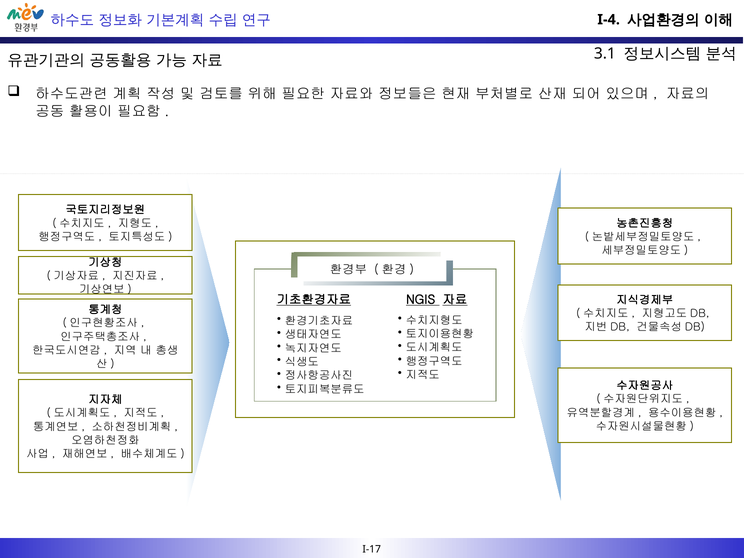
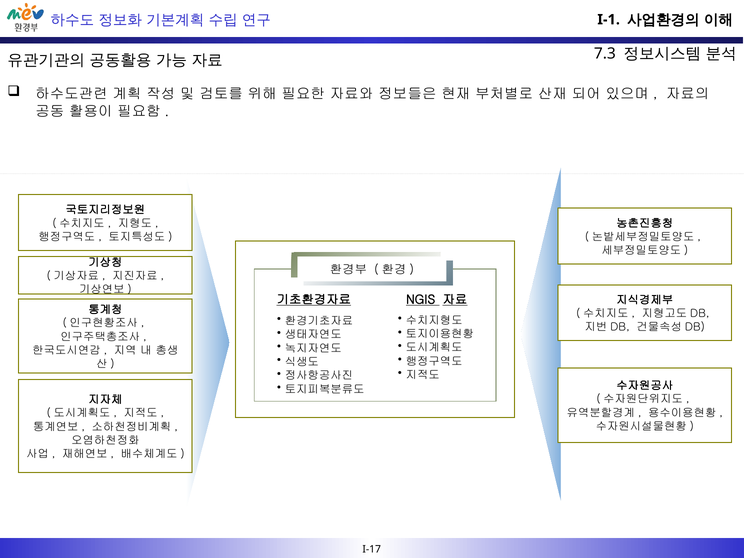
I-4: I-4 -> I-1
3.1: 3.1 -> 7.3
